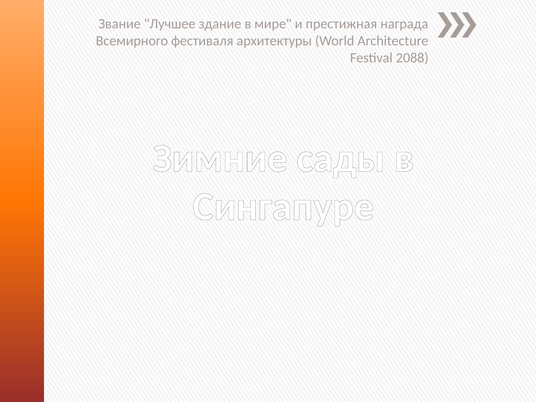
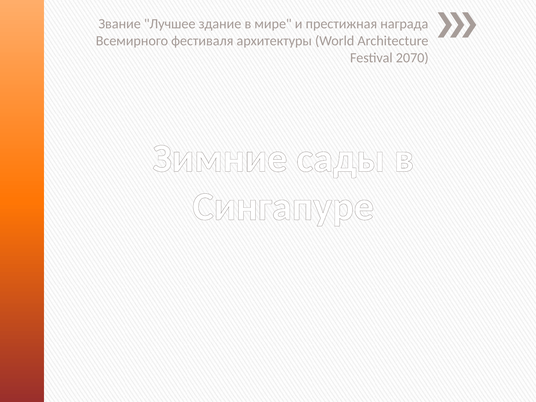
2088: 2088 -> 2070
